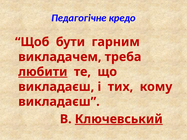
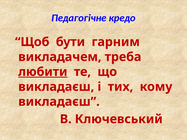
Ключевський underline: present -> none
